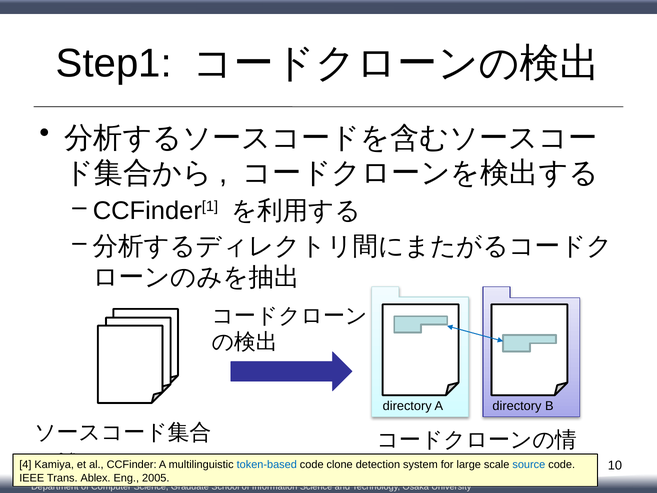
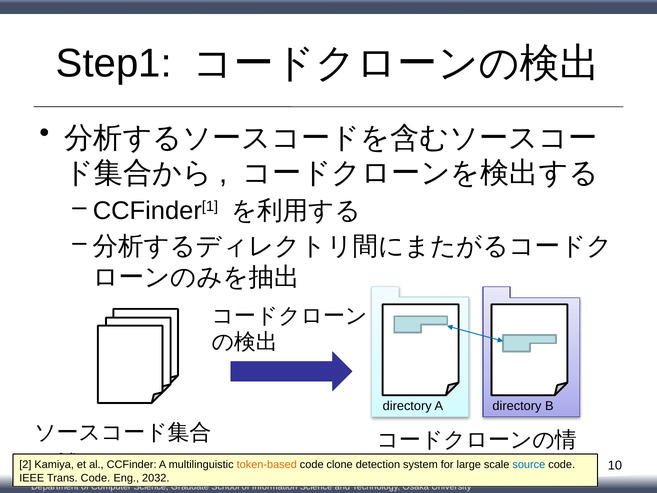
4: 4 -> 2
token-based colour: blue -> orange
Trans Ablex: Ablex -> Code
2005: 2005 -> 2032
